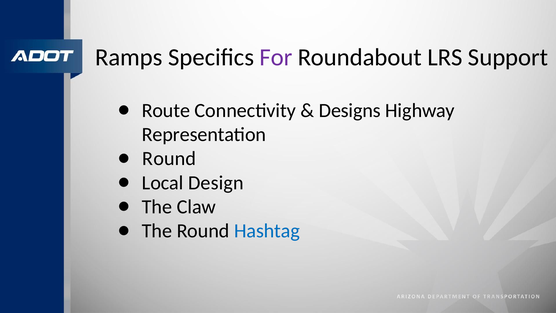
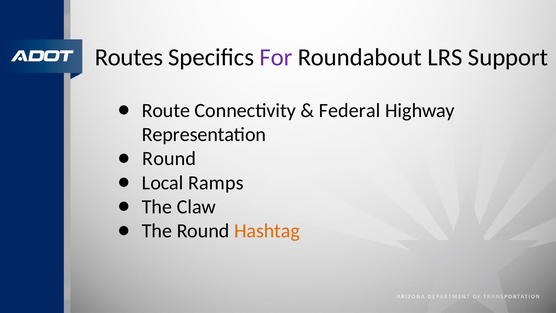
Ramps: Ramps -> Routes
Designs: Designs -> Federal
Design: Design -> Ramps
Hashtag colour: blue -> orange
